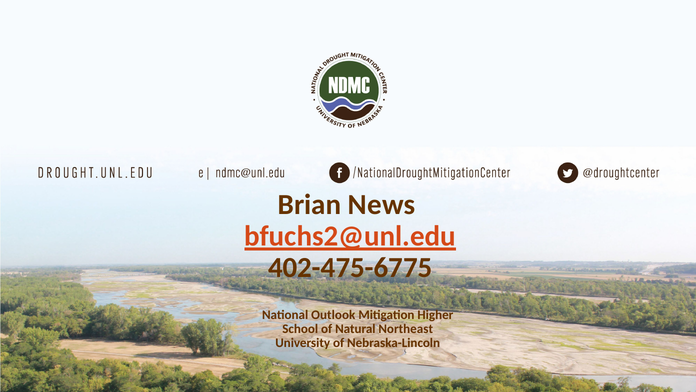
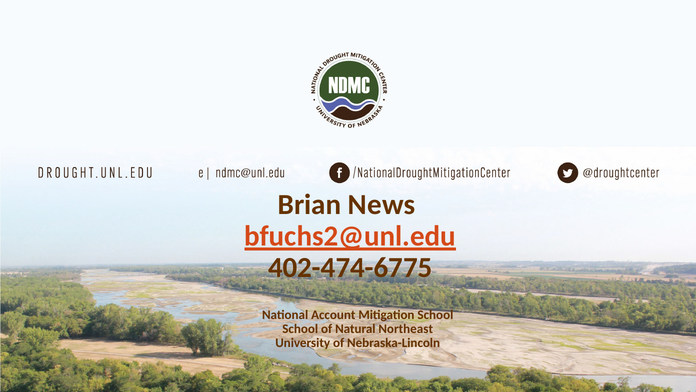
402-475-6775: 402-475-6775 -> 402-474-6775
Outlook: Outlook -> Account
Mitigation Higher: Higher -> School
